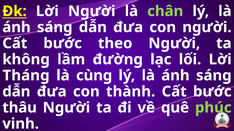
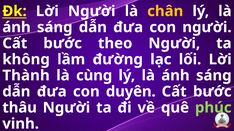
chân colour: light green -> yellow
Tháng: Tháng -> Thành
thành: thành -> duyên
